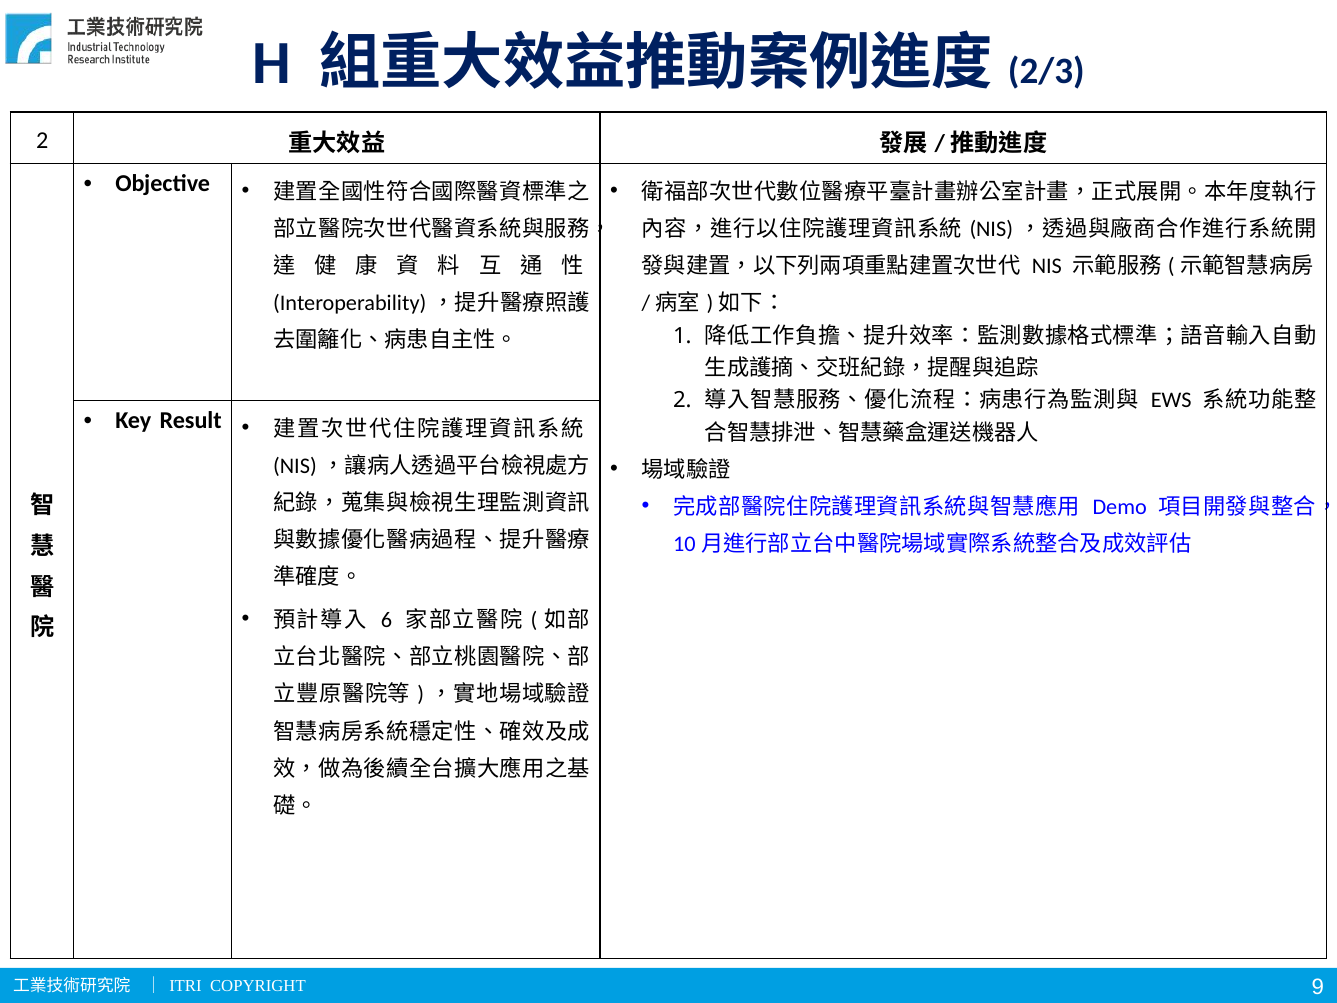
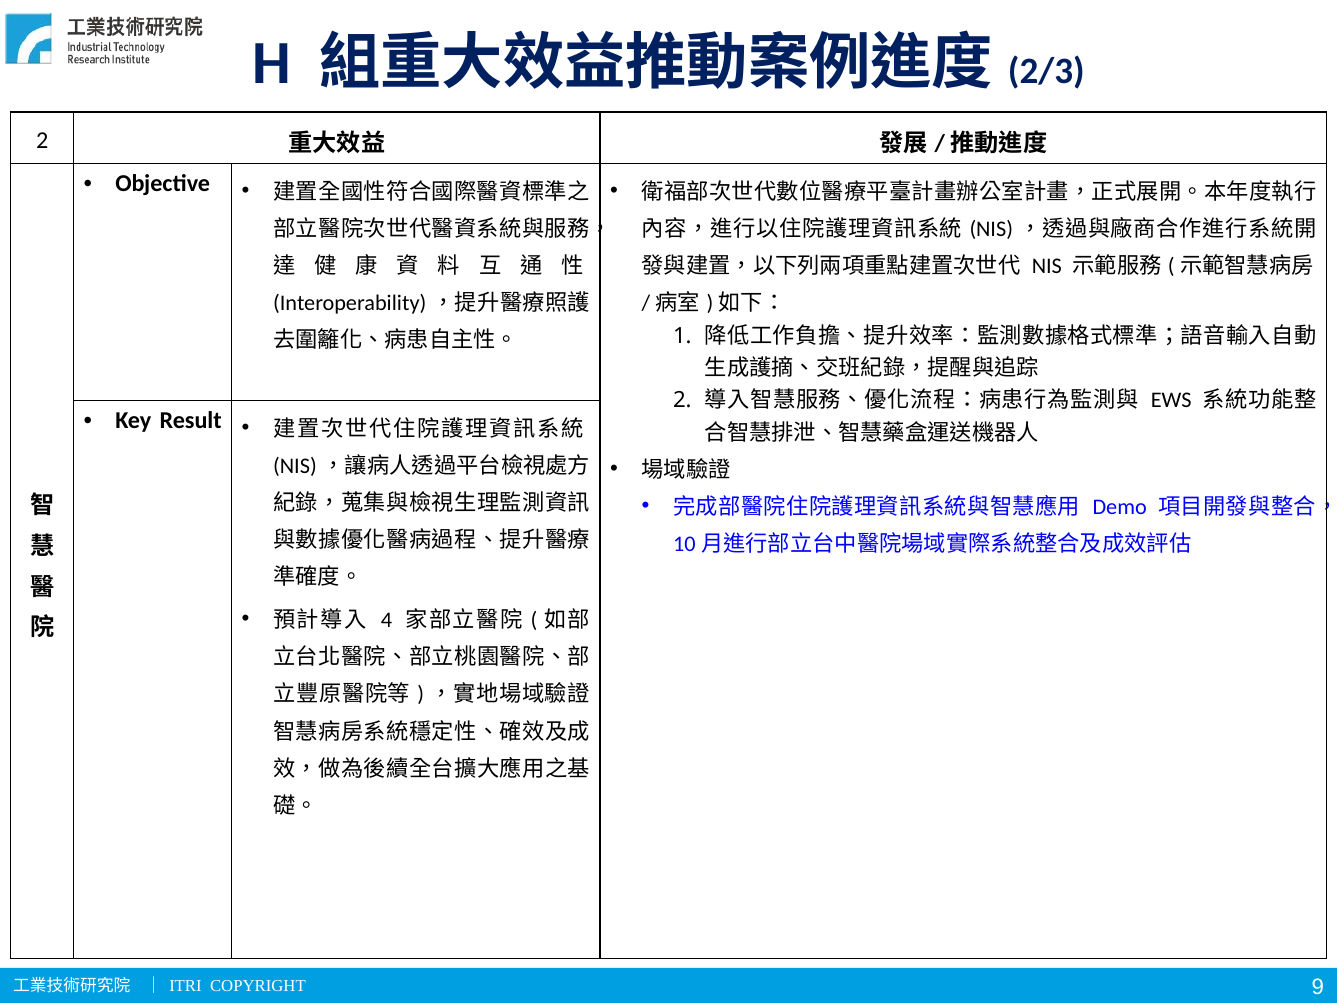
6: 6 -> 4
